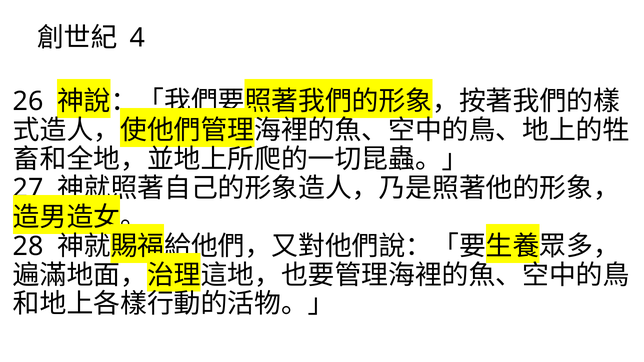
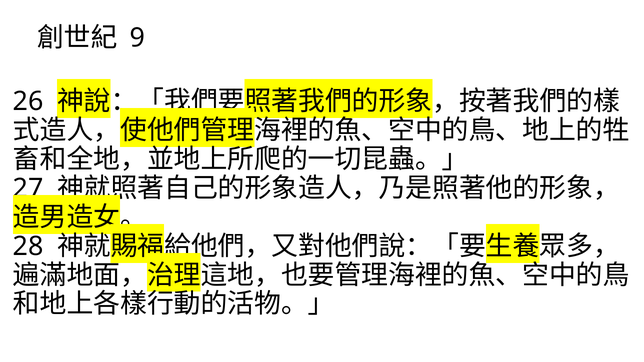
4: 4 -> 9
